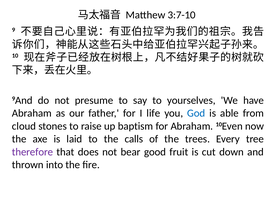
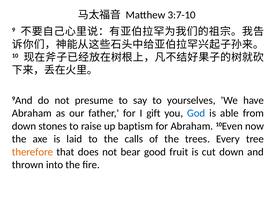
life: life -> gift
cloud at (24, 126): cloud -> down
therefore colour: purple -> orange
